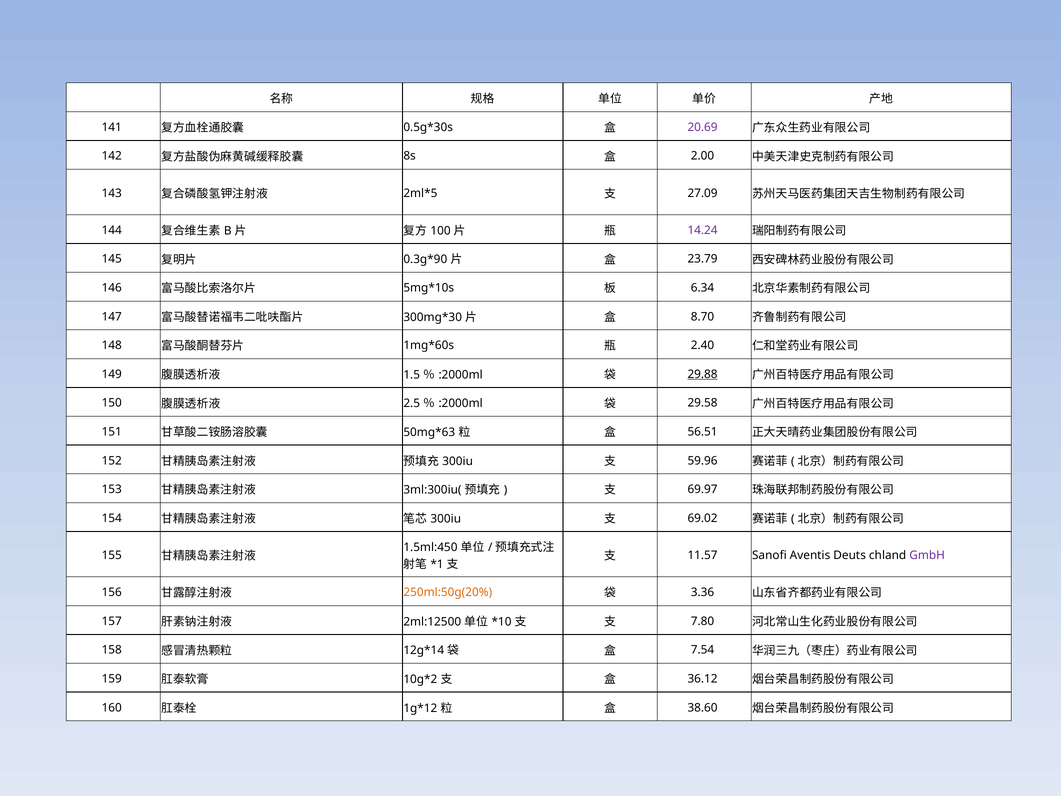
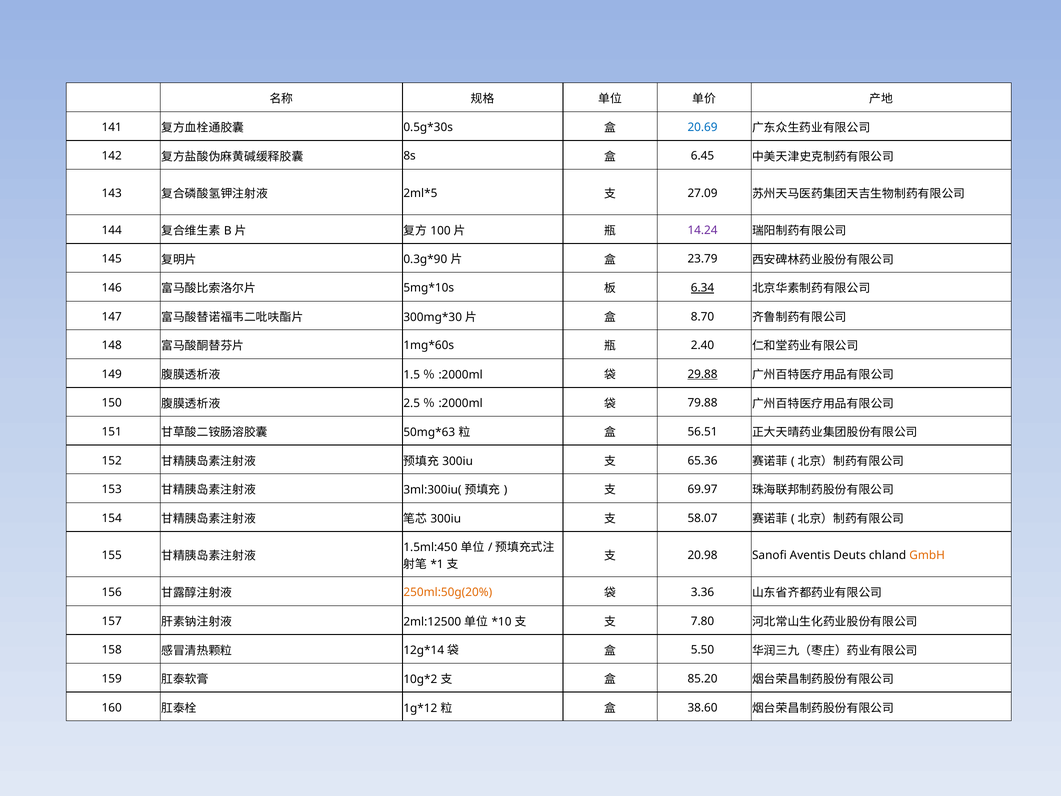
20.69 colour: purple -> blue
2.00: 2.00 -> 6.45
6.34 underline: none -> present
29.58: 29.58 -> 79.88
59.96: 59.96 -> 65.36
69.02: 69.02 -> 58.07
11.57: 11.57 -> 20.98
GmbH colour: purple -> orange
7.54: 7.54 -> 5.50
36.12: 36.12 -> 85.20
